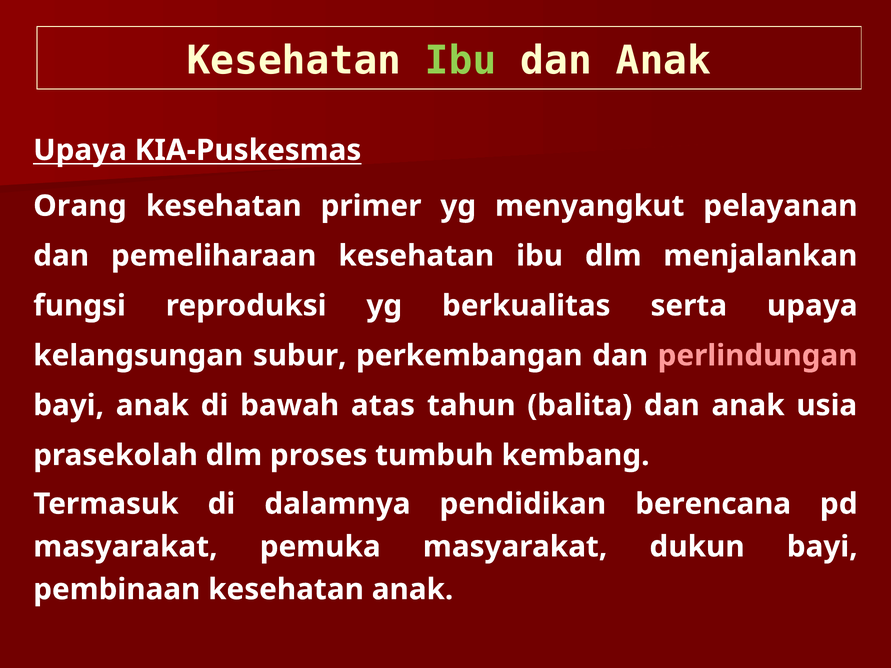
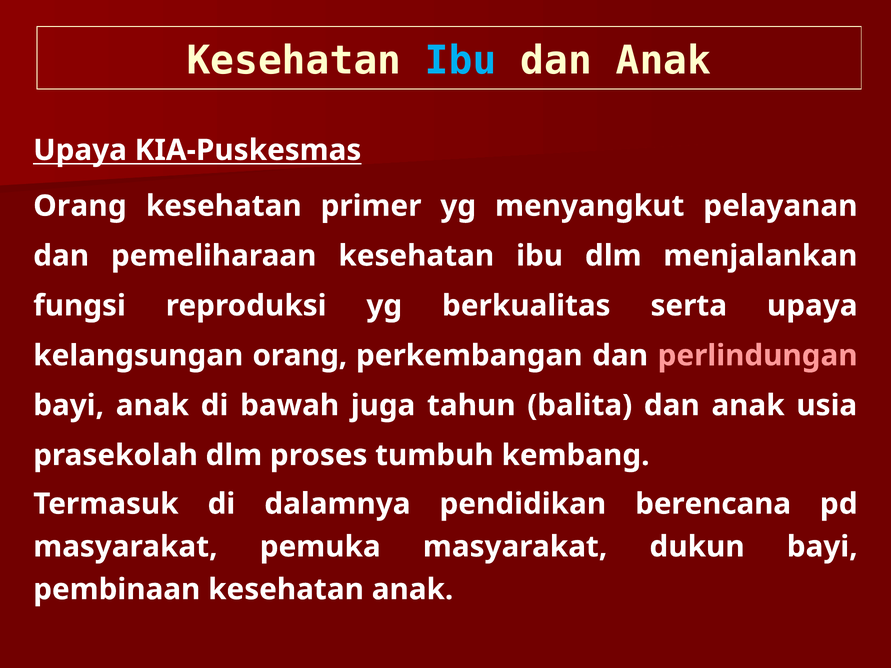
Ibu at (461, 60) colour: light green -> light blue
kelangsungan subur: subur -> orang
atas: atas -> juga
